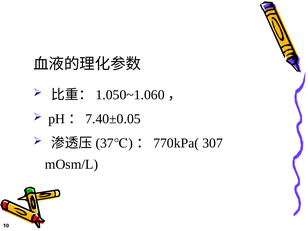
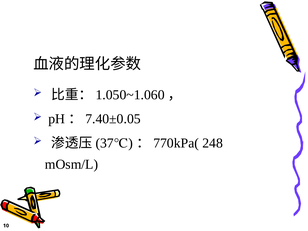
307: 307 -> 248
